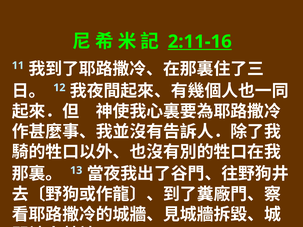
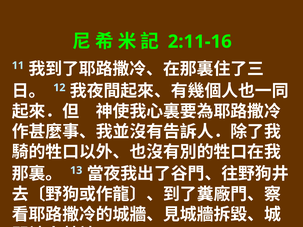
2:11-16 underline: present -> none
